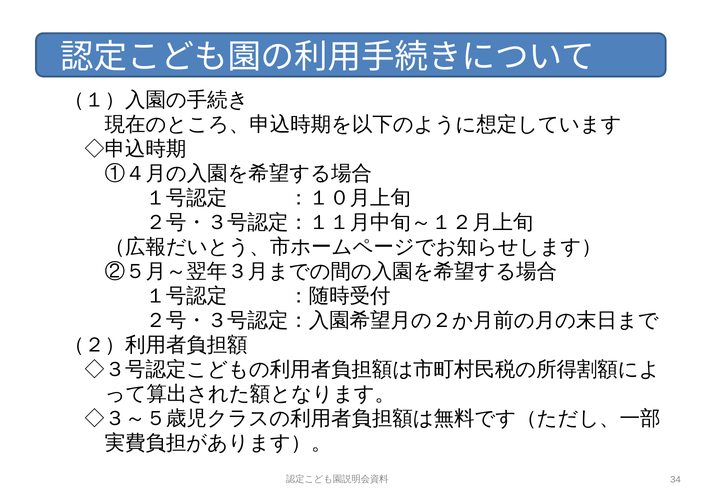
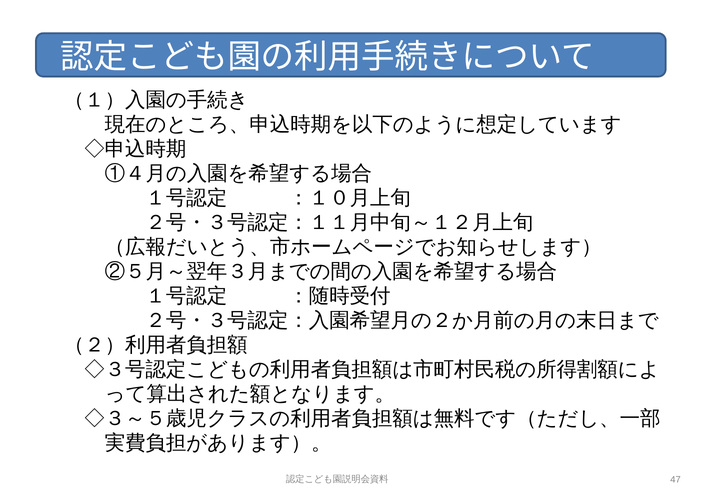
34: 34 -> 47
